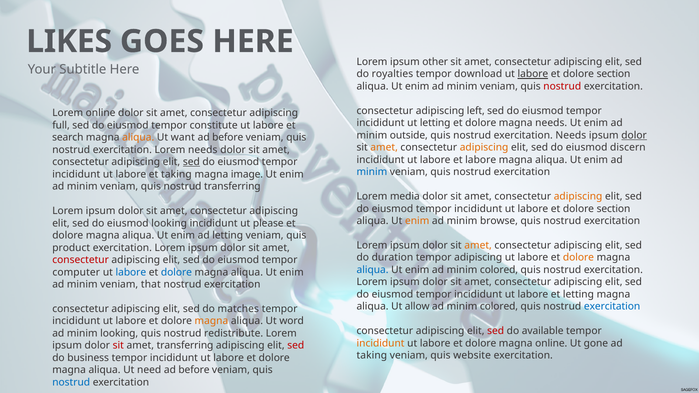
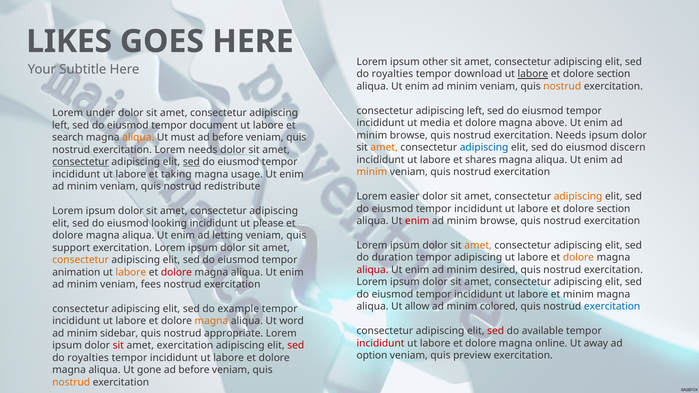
nostrud at (562, 86) colour: red -> orange
Lorem online: online -> under
ut letting: letting -> media
magna needs: needs -> above
full at (61, 125): full -> left
constitute: constitute -> document
outside at (409, 135): outside -> browse
dolor at (634, 135) underline: present -> none
want: want -> must
adipiscing at (484, 148) colour: orange -> blue
et labore: labore -> shares
consectetur at (81, 162) underline: none -> present
minim at (372, 172) colour: blue -> orange
image: image -> usage
nostrud transferring: transferring -> redistribute
media: media -> easier
enim at (417, 221) colour: orange -> red
product: product -> support
consectetur at (81, 260) colour: red -> orange
aliqua at (373, 270) colour: blue -> red
enim ad minim colored: colored -> desired
computer: computer -> animation
labore at (131, 272) colour: blue -> orange
dolore at (176, 272) colour: blue -> red
that: that -> fees
et letting: letting -> minim
matches: matches -> example
minim looking: looking -> sidebar
redistribute: redistribute -> appropriate
incididunt at (381, 343) colour: orange -> red
gone: gone -> away
amet transferring: transferring -> exercitation
taking at (372, 356): taking -> option
website: website -> preview
business at (88, 358): business -> royalties
need: need -> gone
nostrud at (71, 382) colour: blue -> orange
